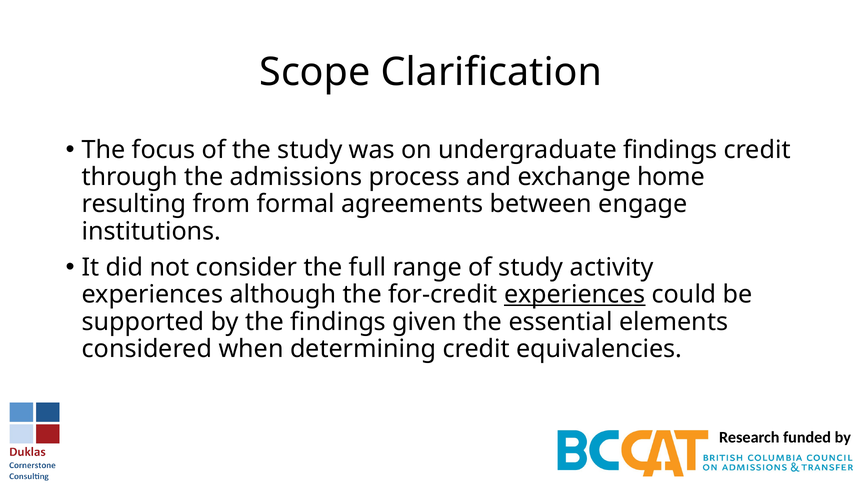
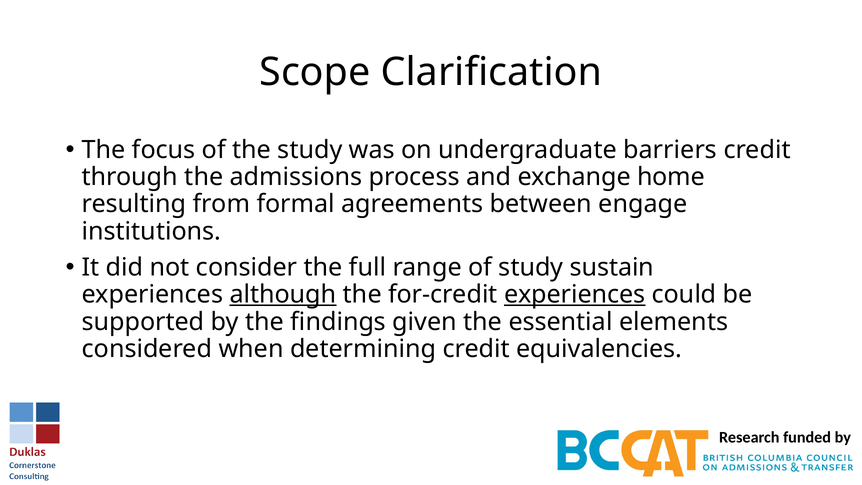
undergraduate findings: findings -> barriers
activity: activity -> sustain
although underline: none -> present
